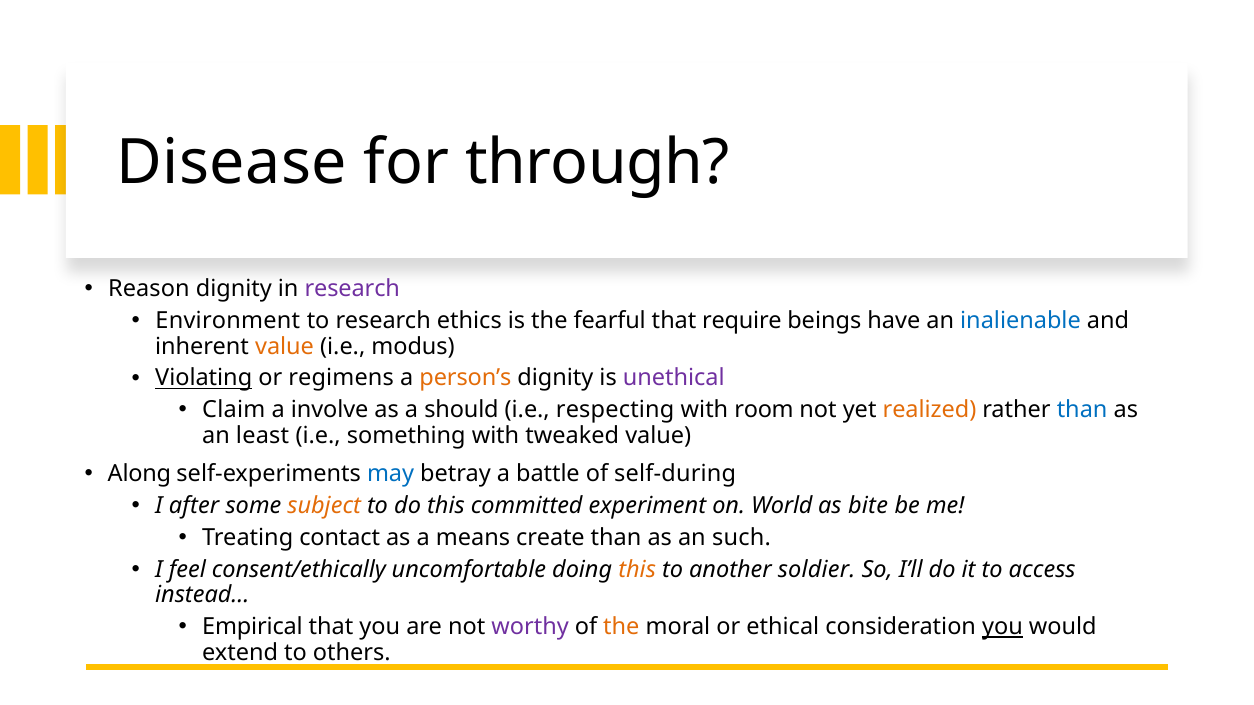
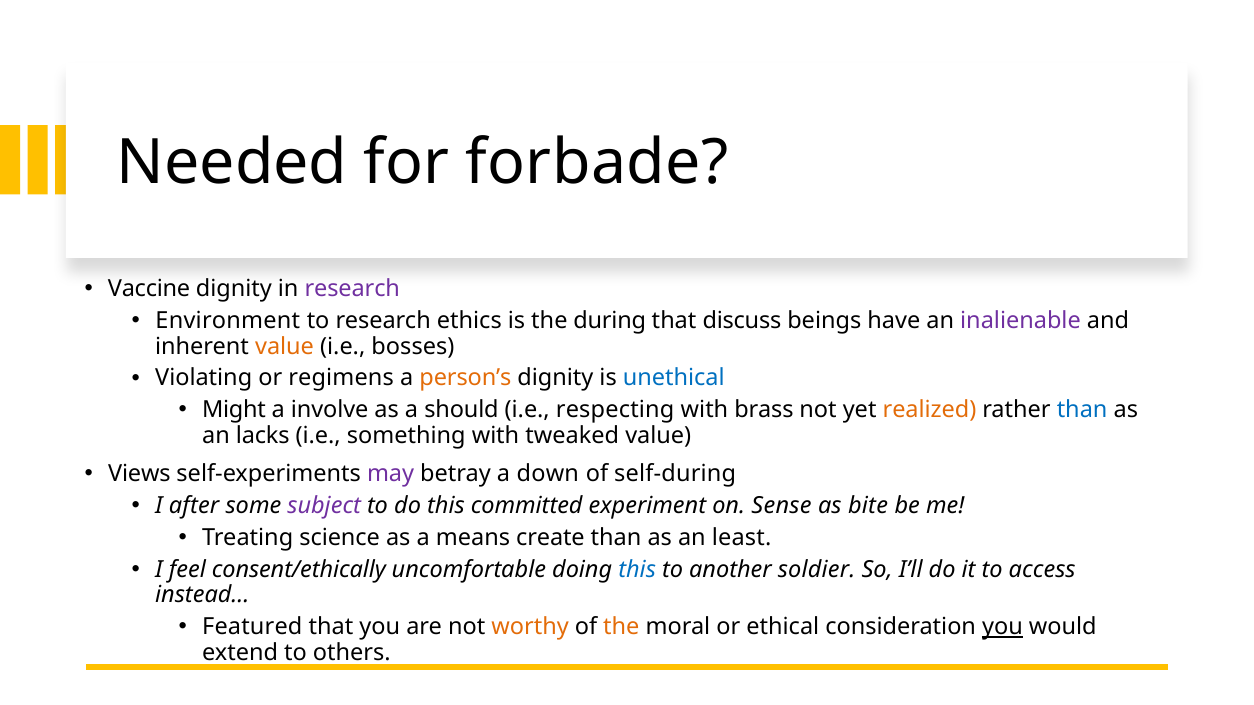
Disease: Disease -> Needed
through: through -> forbade
Reason: Reason -> Vaccine
fearful: fearful -> during
require: require -> discuss
inalienable colour: blue -> purple
modus: modus -> bosses
Violating underline: present -> none
unethical colour: purple -> blue
Claim: Claim -> Might
room: room -> brass
least: least -> lacks
Along: Along -> Views
may colour: blue -> purple
battle: battle -> down
subject colour: orange -> purple
World: World -> Sense
contact: contact -> science
such: such -> least
this at (637, 570) colour: orange -> blue
Empirical: Empirical -> Featured
worthy colour: purple -> orange
